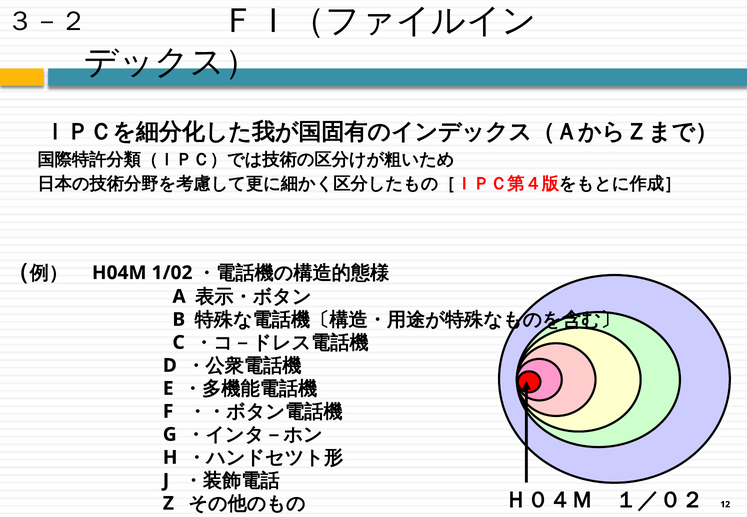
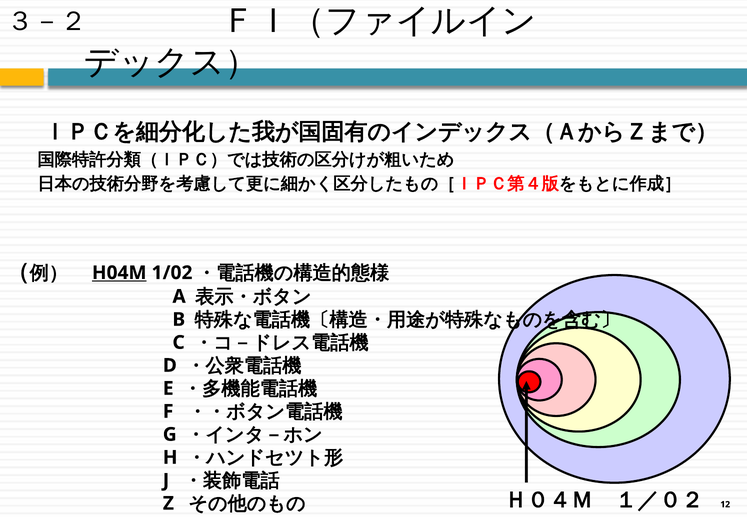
H04M underline: none -> present
